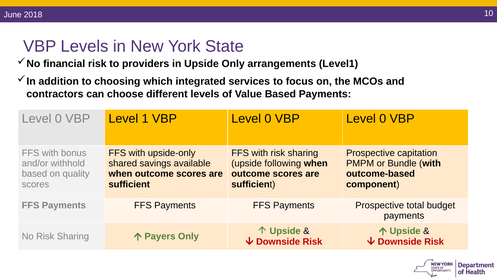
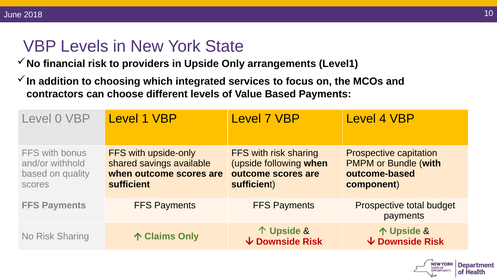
1 VBP Level 0: 0 -> 7
0 at (383, 118): 0 -> 4
Payers: Payers -> Claims
